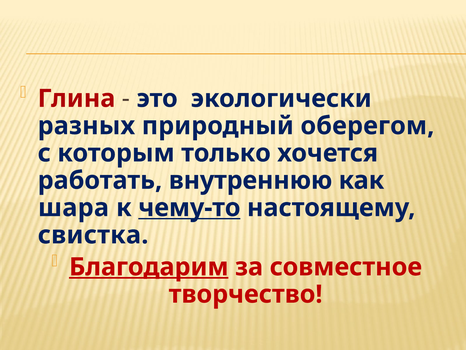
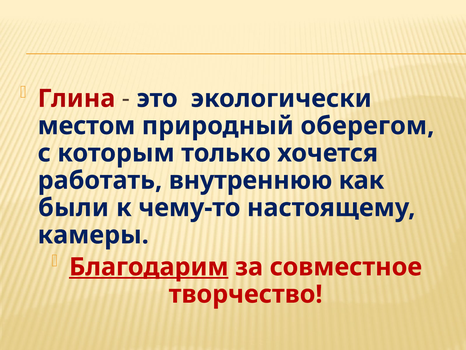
разных: разных -> местом
шара: шара -> были
чему-то underline: present -> none
свистка: свистка -> камеры
